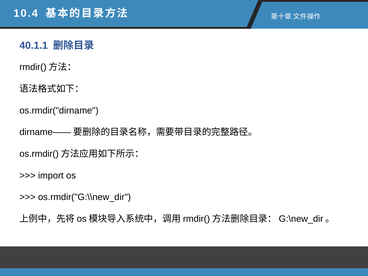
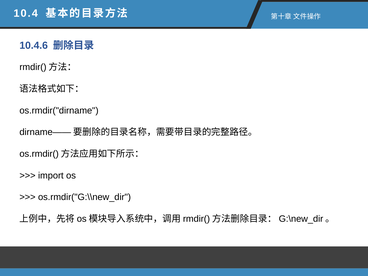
40.1.1: 40.1.1 -> 10.4.6
